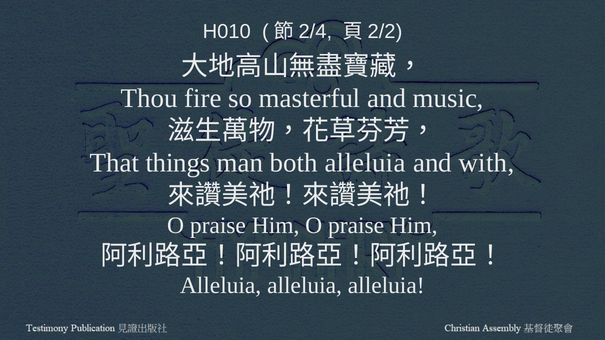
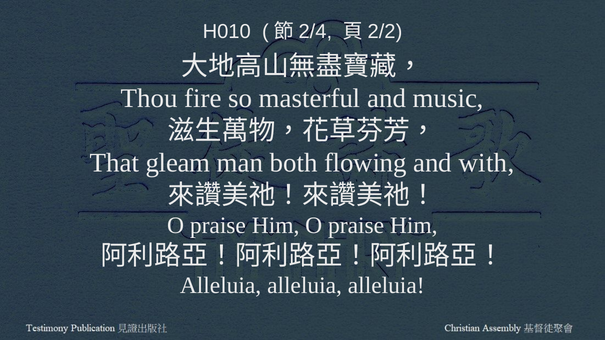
things: things -> gleam
both alleluia: alleluia -> flowing
